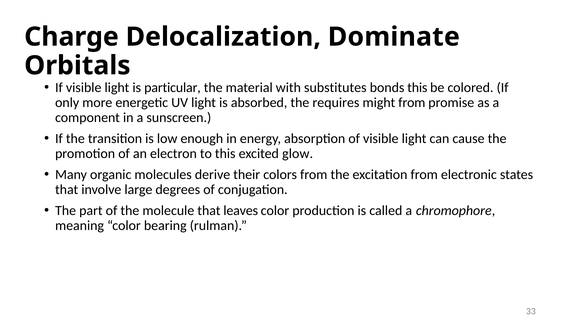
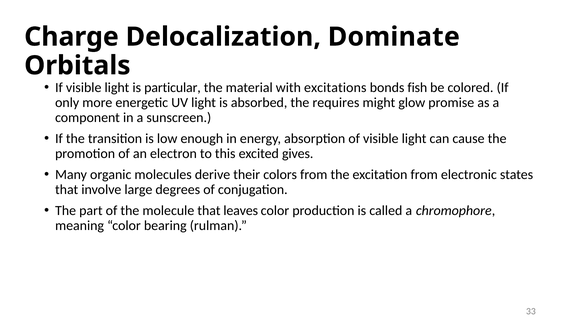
substitutes: substitutes -> excitations
bonds this: this -> fish
might from: from -> glow
glow: glow -> gives
